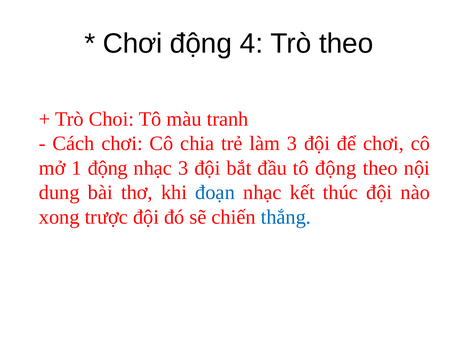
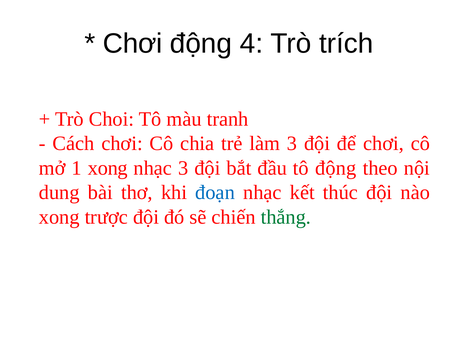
Trò theo: theo -> trích
1 động: động -> xong
thắng colour: blue -> green
